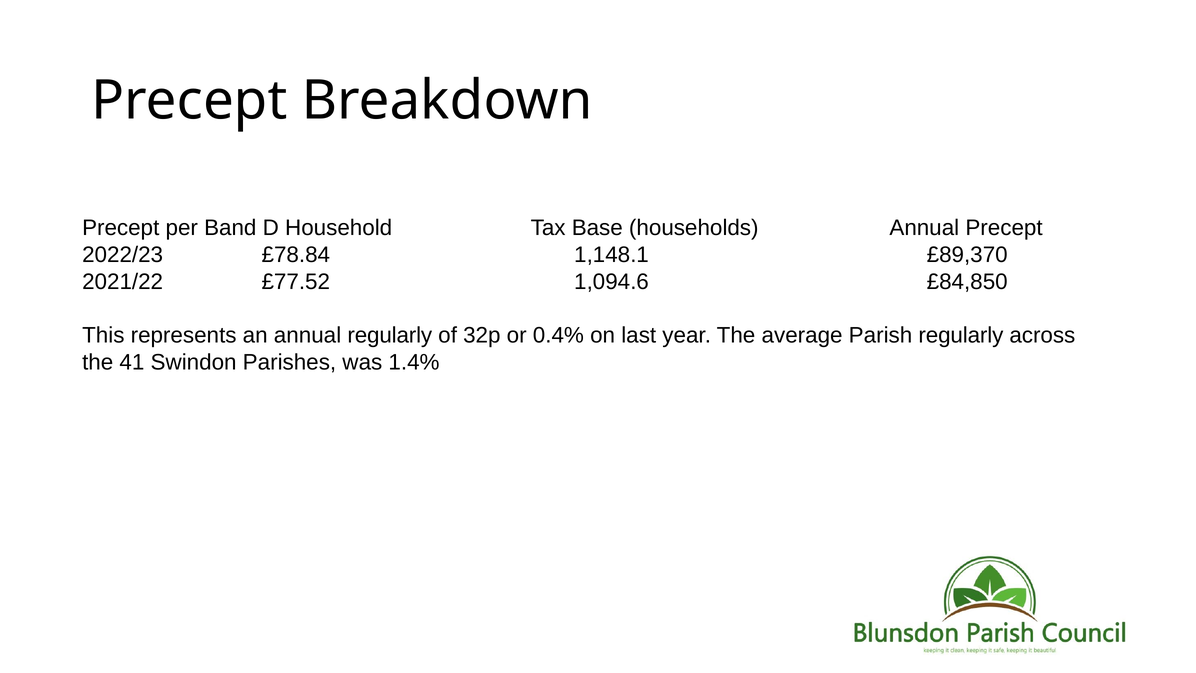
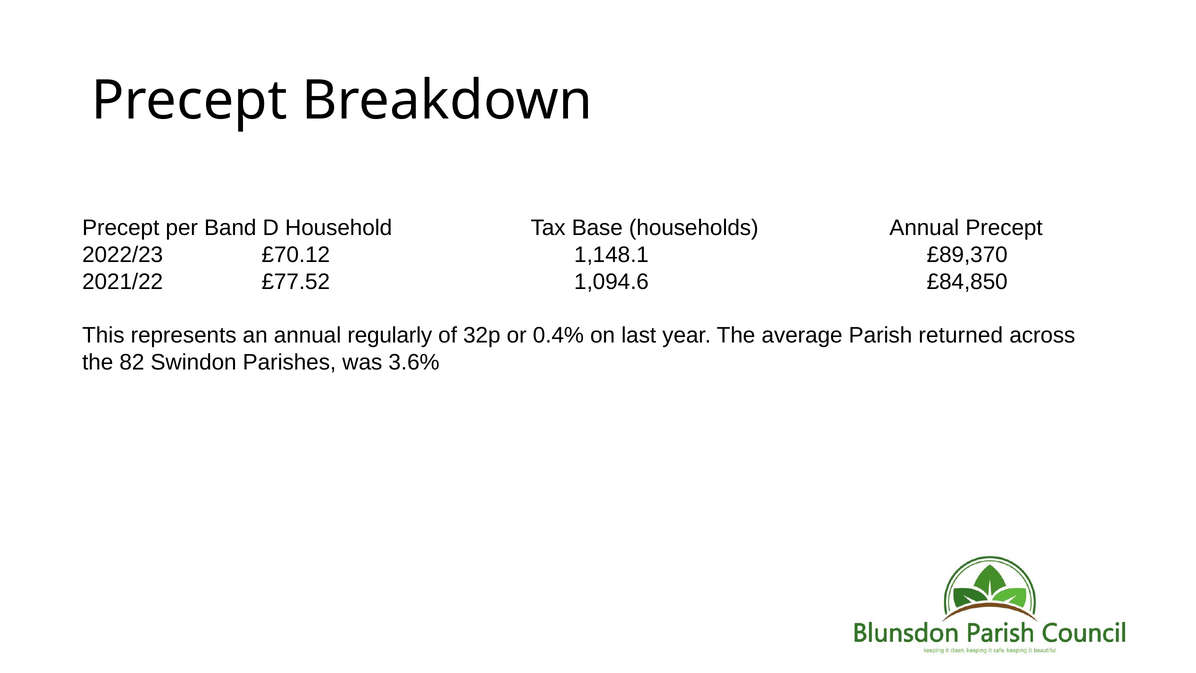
£78.84: £78.84 -> £70.12
Parish regularly: regularly -> returned
41: 41 -> 82
1.4%: 1.4% -> 3.6%
